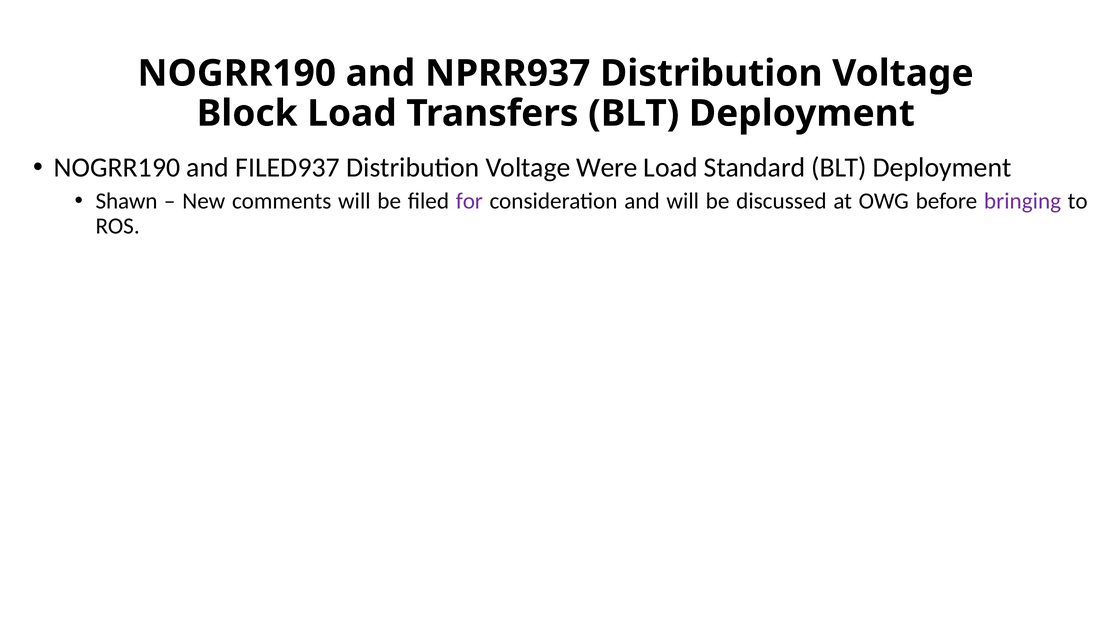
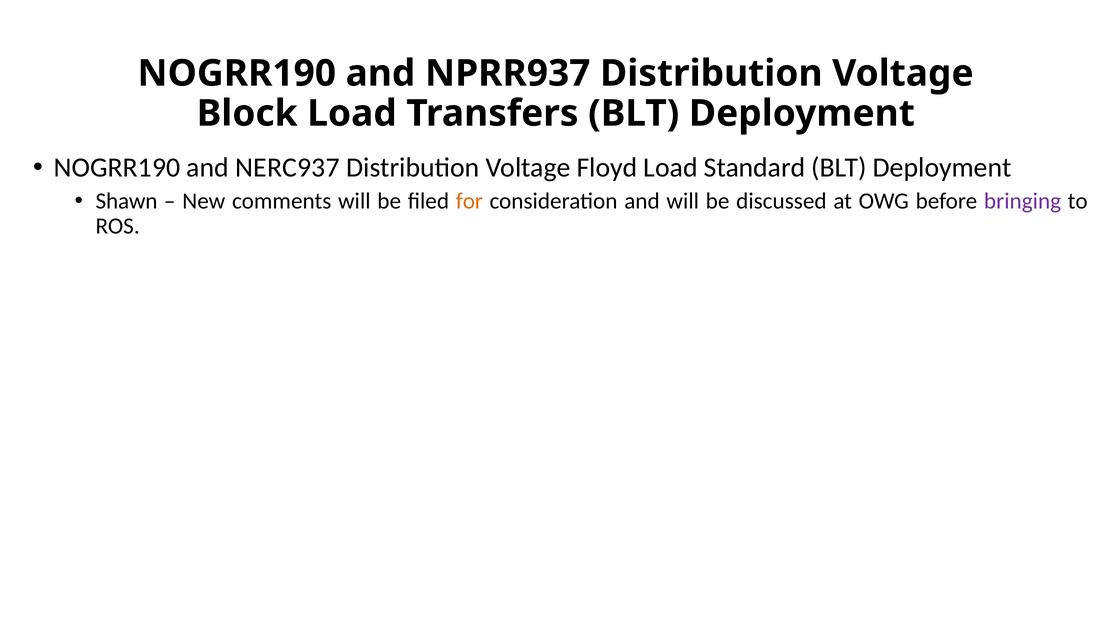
FILED937: FILED937 -> NERC937
Were: Were -> Floyd
for colour: purple -> orange
